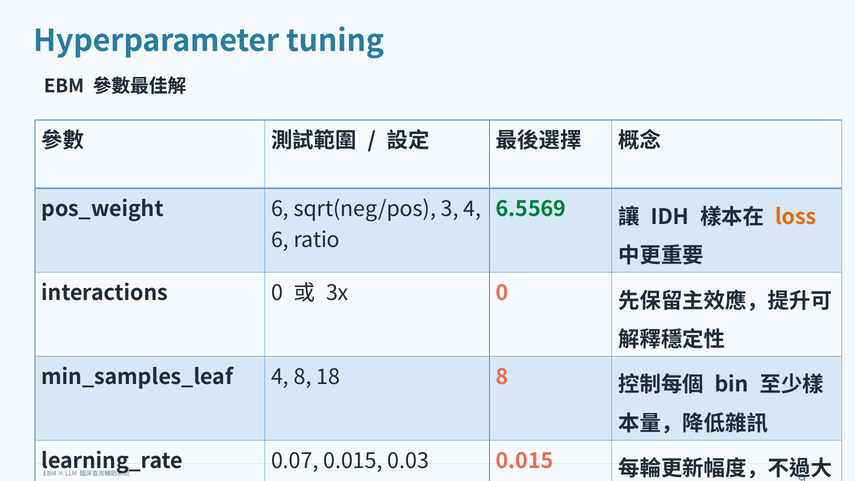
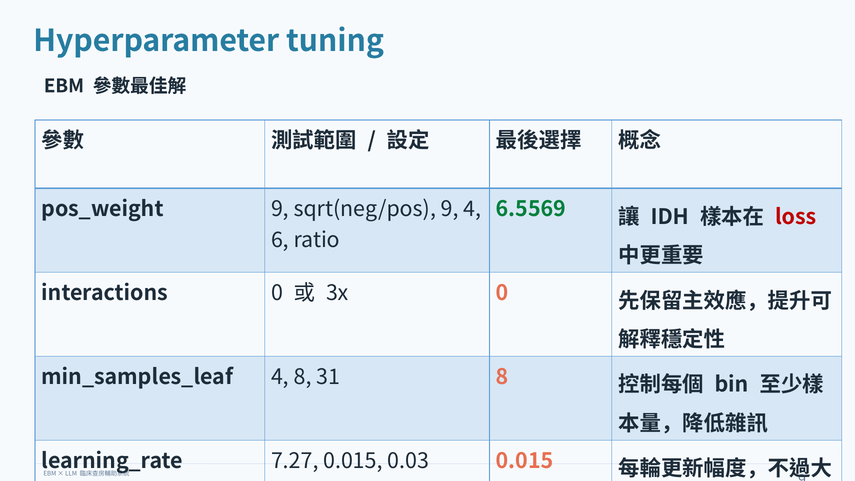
6 at (280, 209): 6 -> 9
sqrt(neg/pos 3: 3 -> 9
loss colour: orange -> red
18: 18 -> 31
0.07: 0.07 -> 7.27
